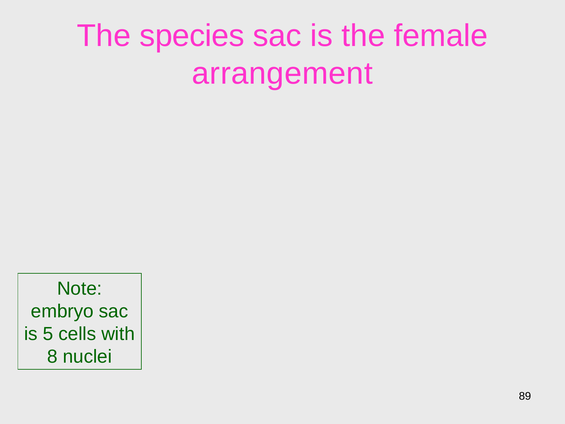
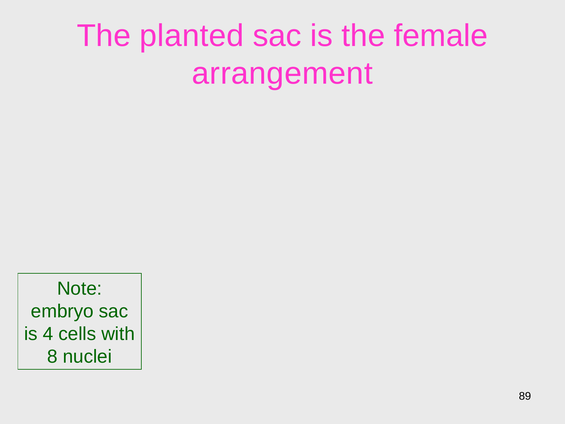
species: species -> planted
5: 5 -> 4
